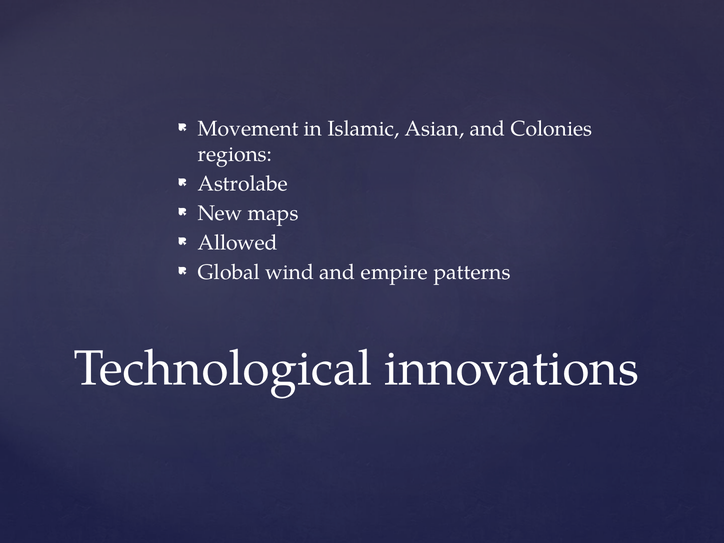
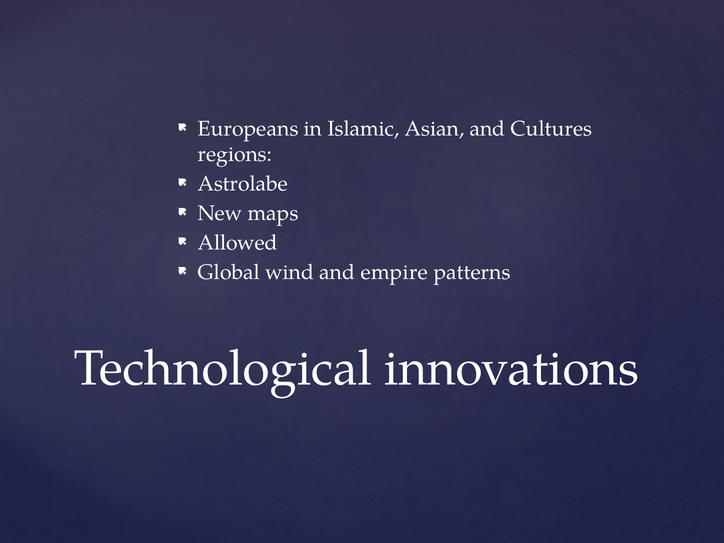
Movement: Movement -> Europeans
Colonies: Colonies -> Cultures
